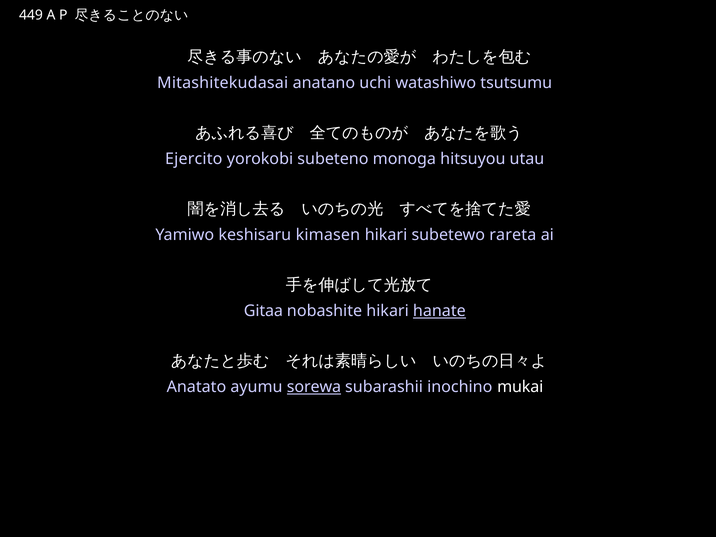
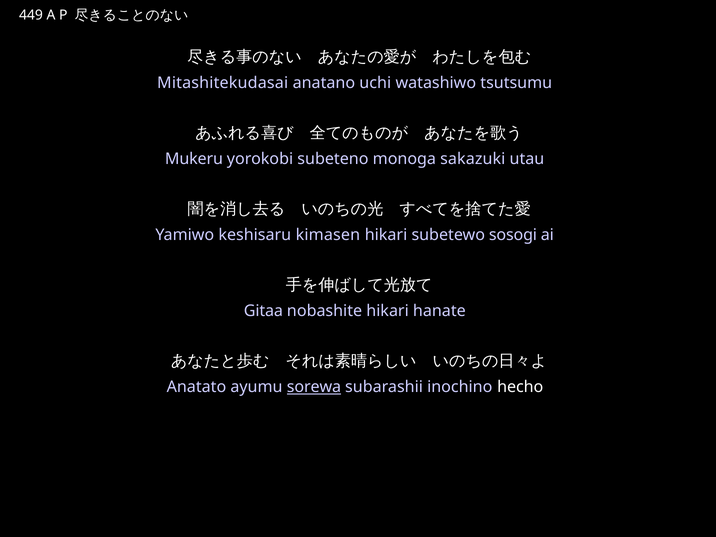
Ejercito: Ejercito -> Mukeru
hitsuyou: hitsuyou -> sakazuki
rareta: rareta -> sosogi
hanate underline: present -> none
mukai: mukai -> hecho
